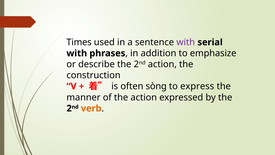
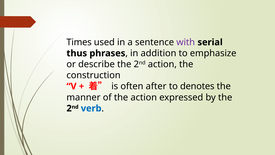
with at (77, 53): with -> thus
sòng: sòng -> after
express: express -> denotes
verb colour: orange -> blue
